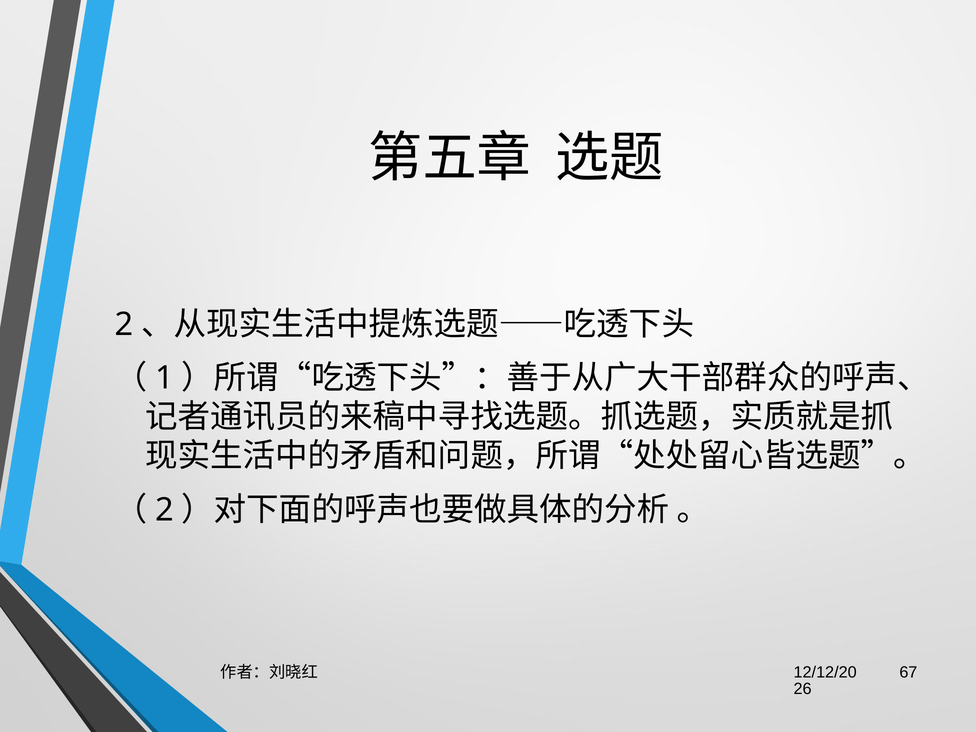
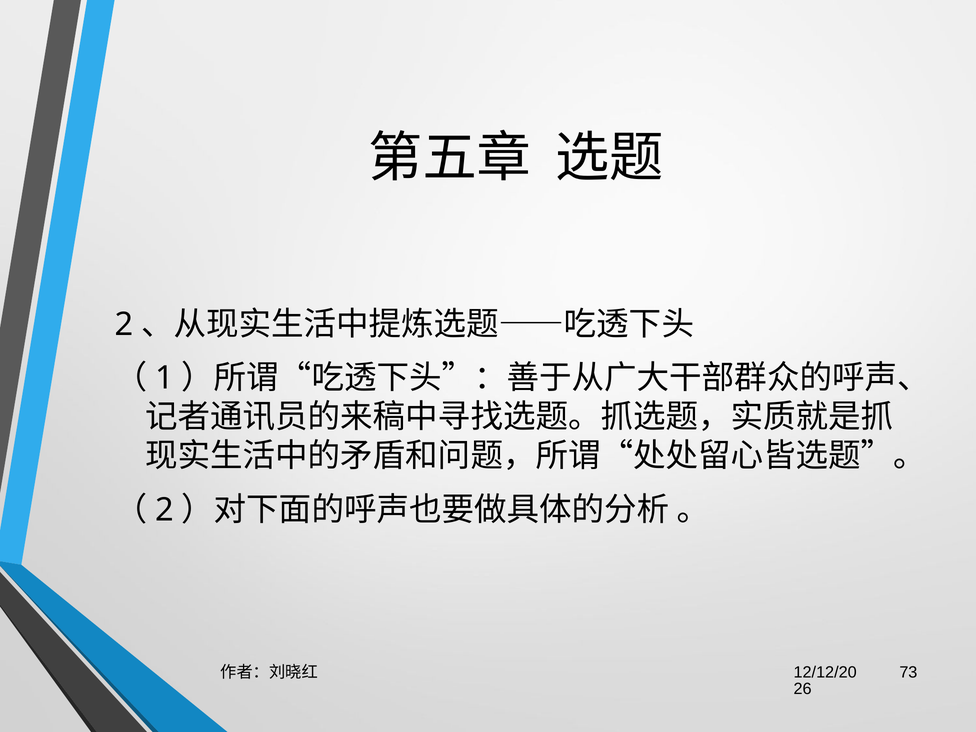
67: 67 -> 73
